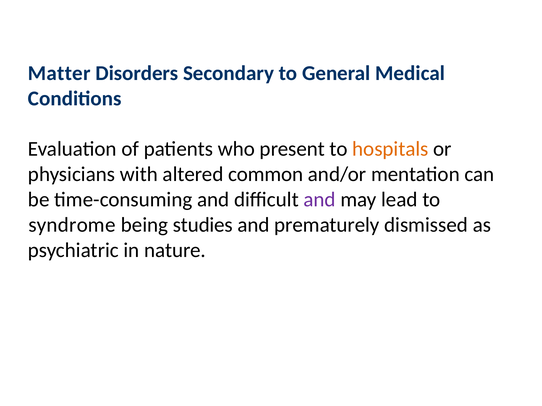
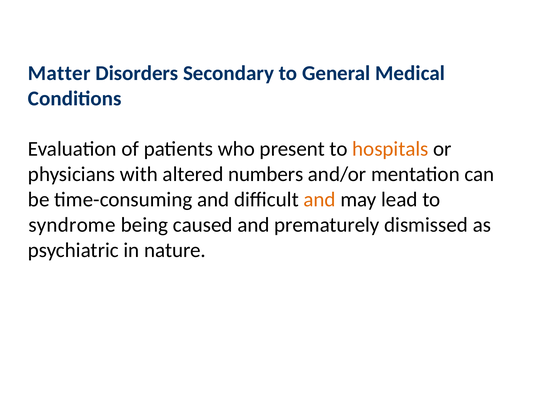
common: common -> numbers
and at (320, 200) colour: purple -> orange
studies: studies -> caused
